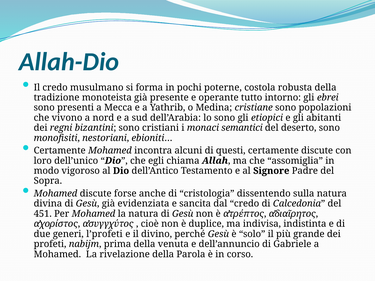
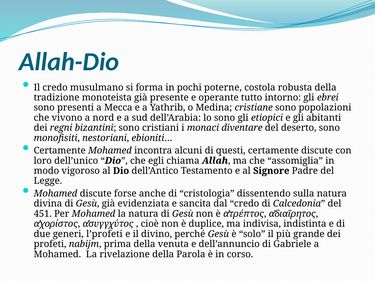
semantici: semantici -> diventare
Sopra: Sopra -> Legge
